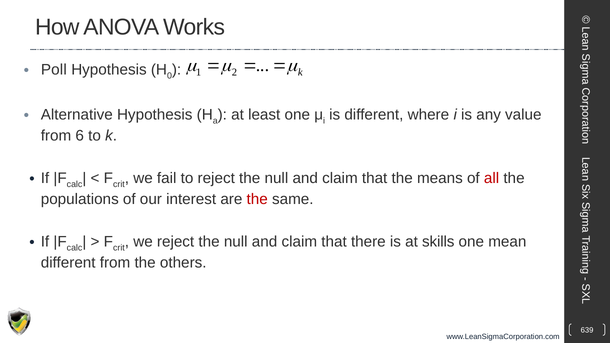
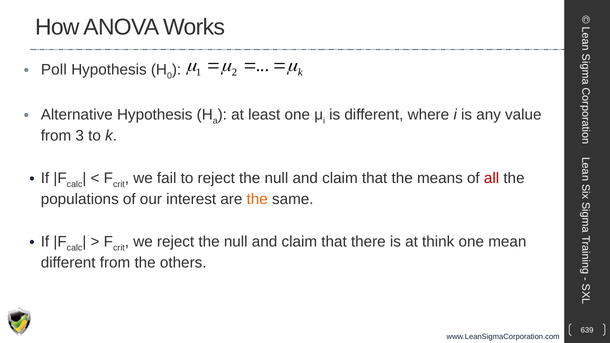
6: 6 -> 3
the at (257, 199) colour: red -> orange
skills: skills -> think
